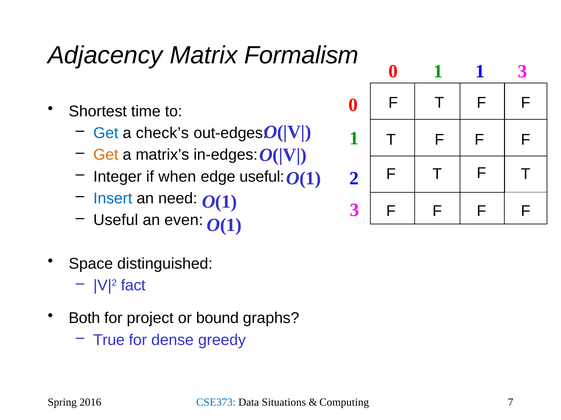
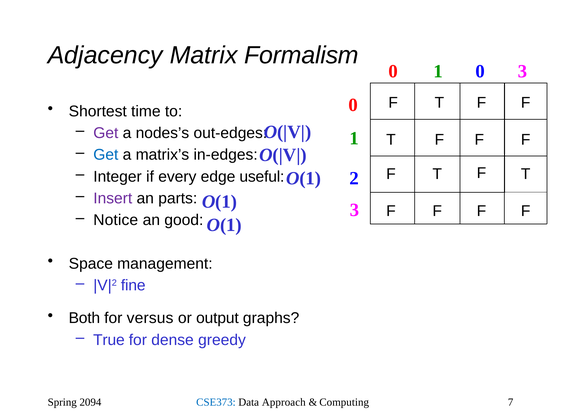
1 1: 1 -> 0
Get at (106, 133) colour: blue -> purple
check’s: check’s -> nodes’s
Get at (106, 155) colour: orange -> blue
when: when -> every
Insert colour: blue -> purple
need: need -> parts
Useful at (116, 221): Useful -> Notice
even: even -> good
distinguished: distinguished -> management
fact: fact -> fine
project: project -> versus
bound: bound -> output
2016: 2016 -> 2094
Situations: Situations -> Approach
